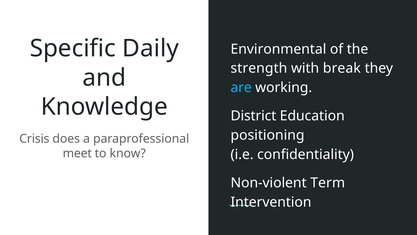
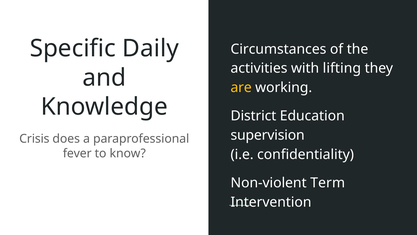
Environmental: Environmental -> Circumstances
strength: strength -> activities
break: break -> lifting
are colour: light blue -> yellow
positioning: positioning -> supervision
meet: meet -> fever
